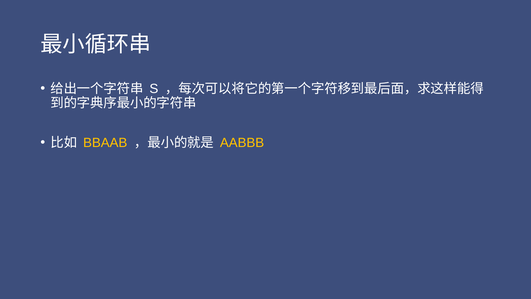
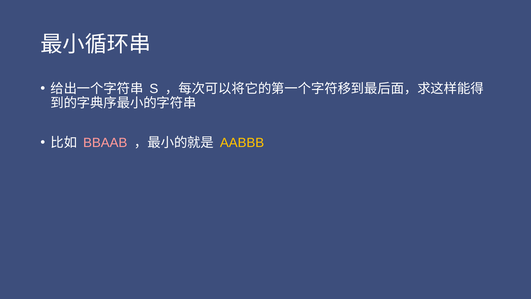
BBAAB colour: yellow -> pink
